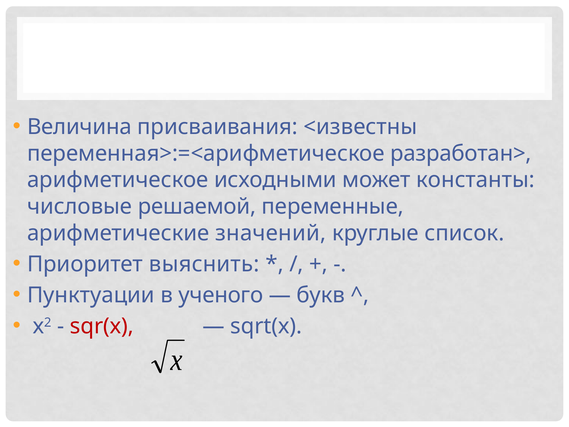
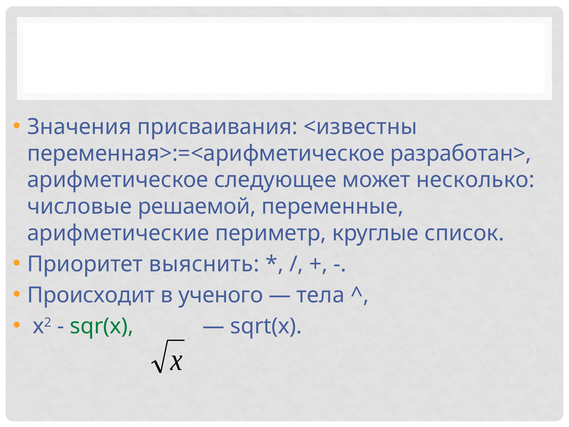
Величина: Величина -> Значения
исходными: исходными -> следующее
константы: константы -> несколько
значений: значений -> периметр
Пунктуации: Пунктуации -> Происходит
букв: букв -> тела
sqr(х colour: red -> green
